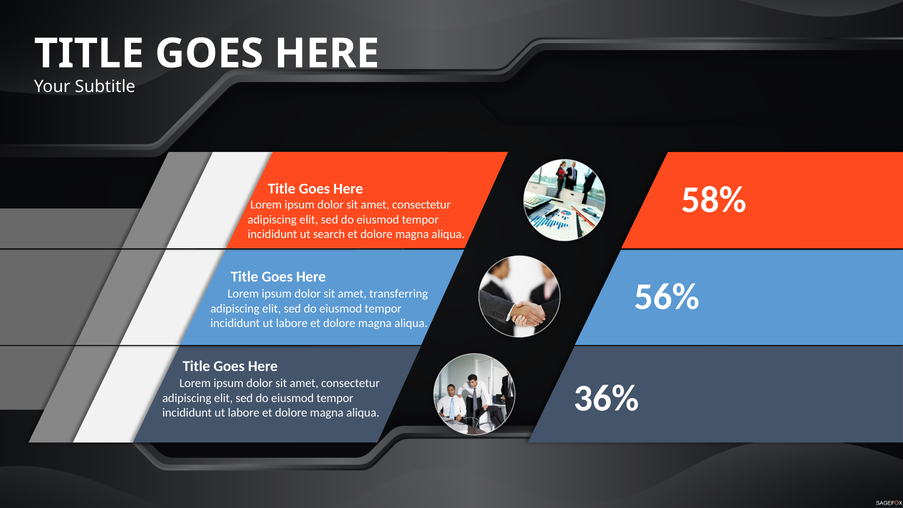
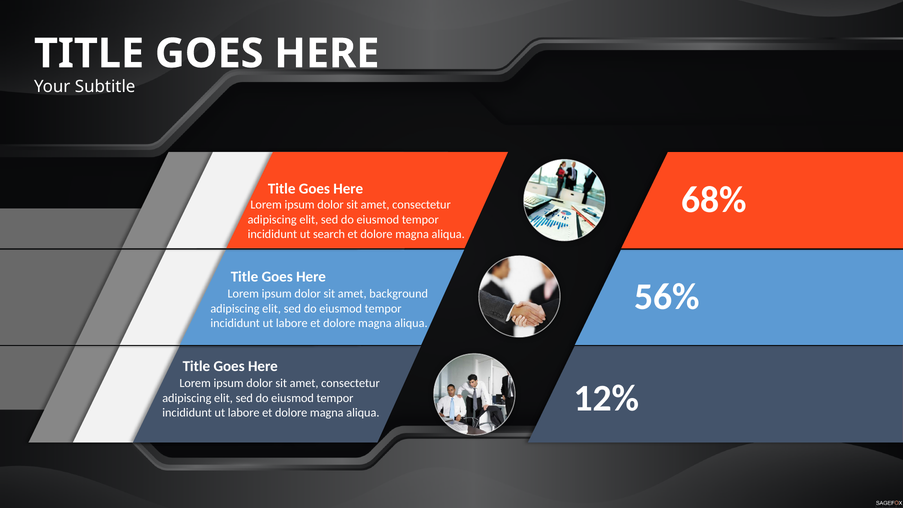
58%: 58% -> 68%
transferring: transferring -> background
36%: 36% -> 12%
